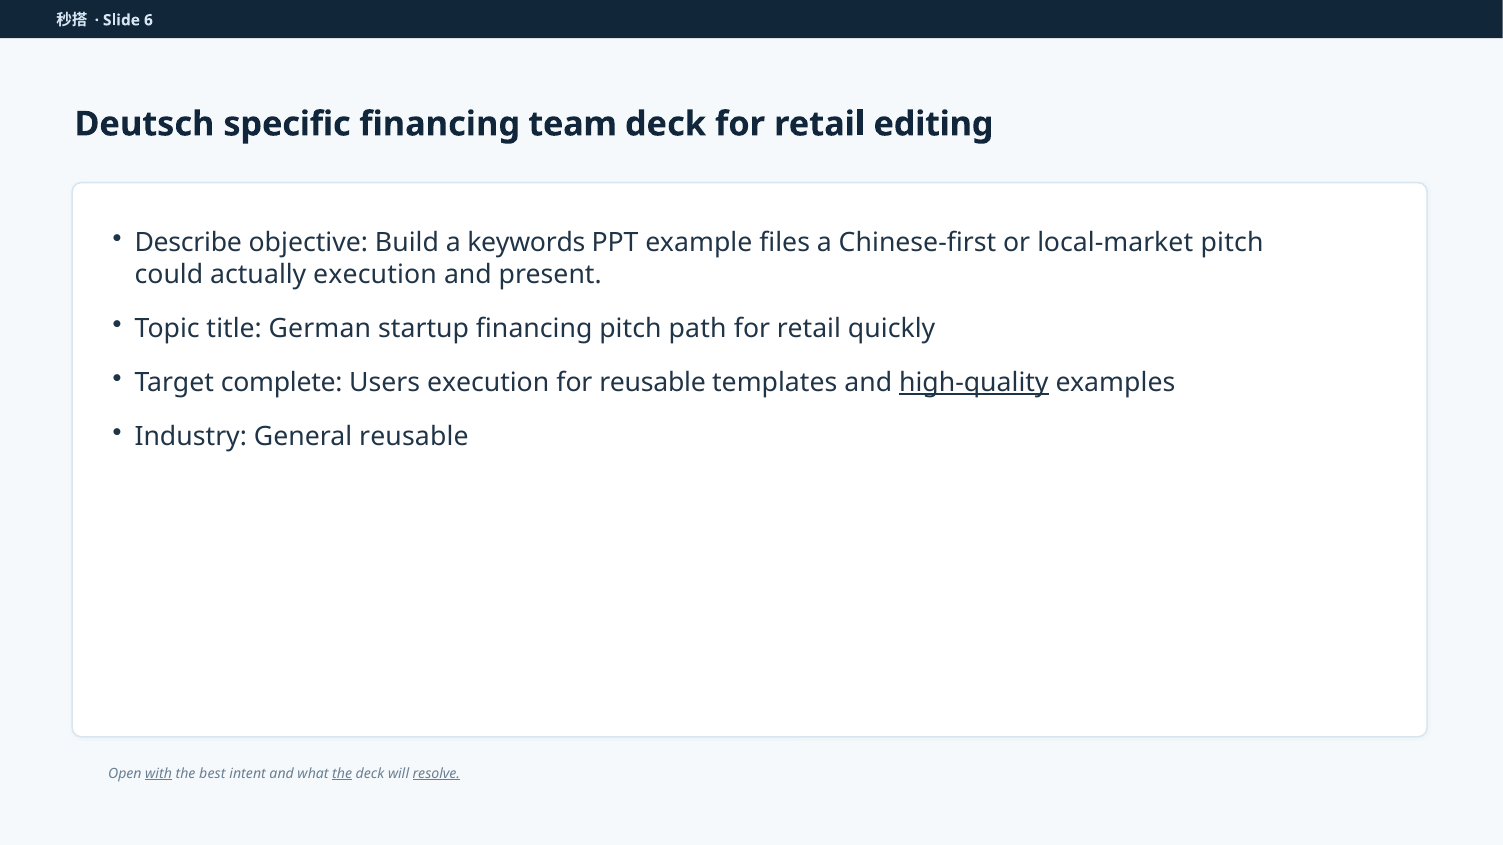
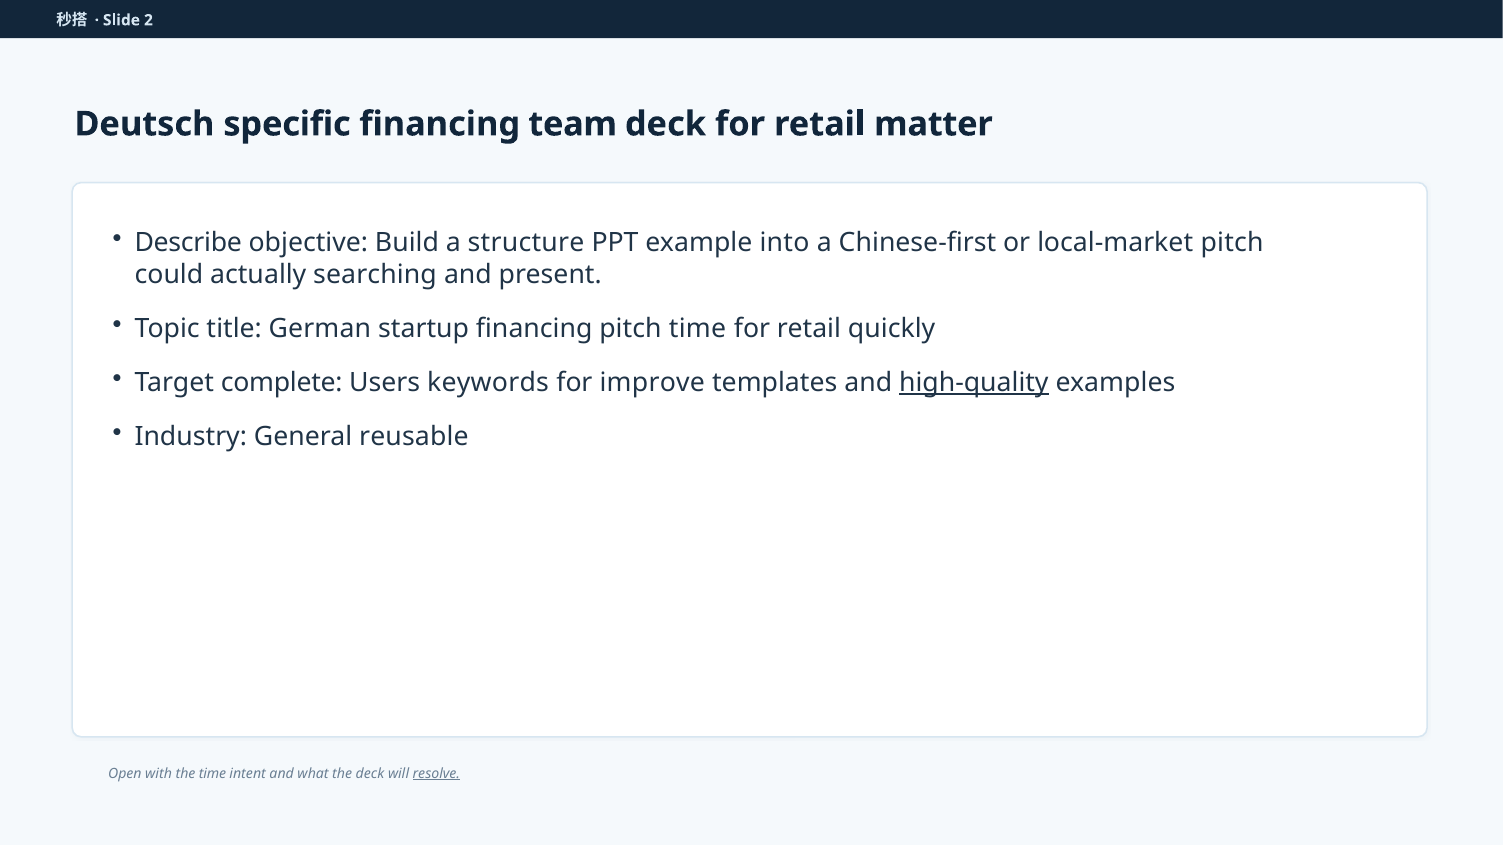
6: 6 -> 2
editing: editing -> matter
keywords: keywords -> structure
files: files -> into
actually execution: execution -> searching
pitch path: path -> time
Users execution: execution -> keywords
for reusable: reusable -> improve
with underline: present -> none
the best: best -> time
the at (342, 774) underline: present -> none
